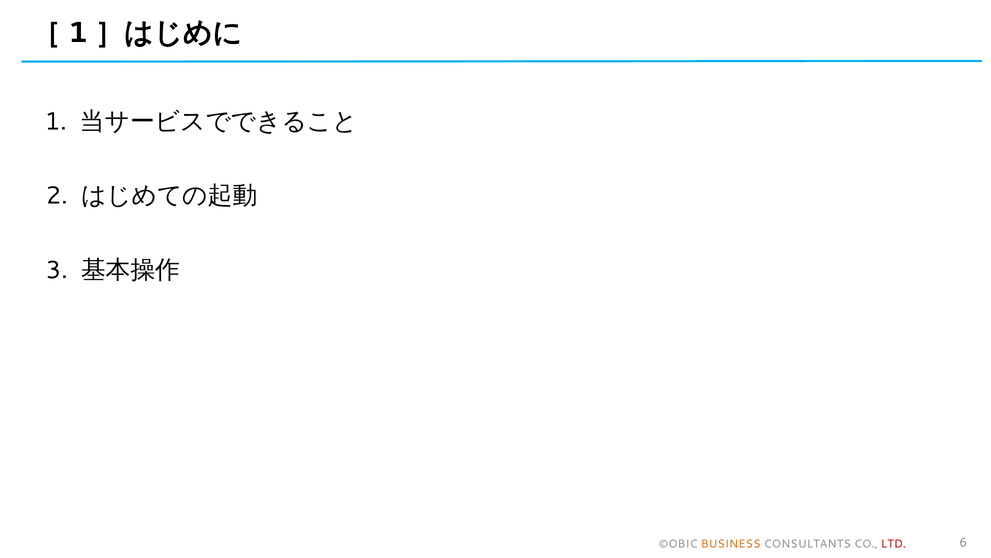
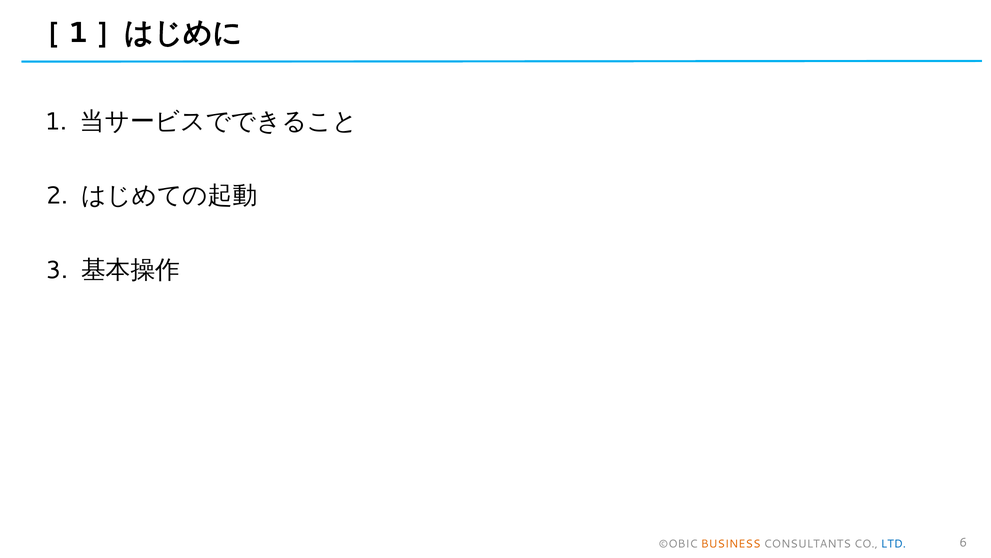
LTD colour: red -> blue
